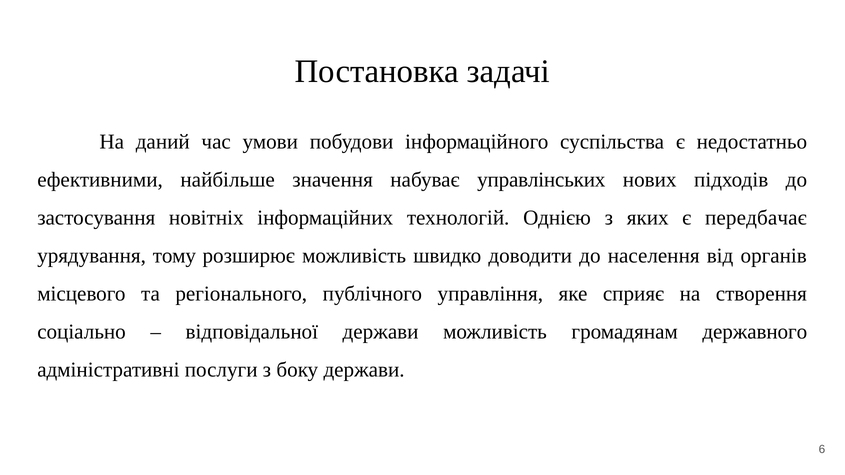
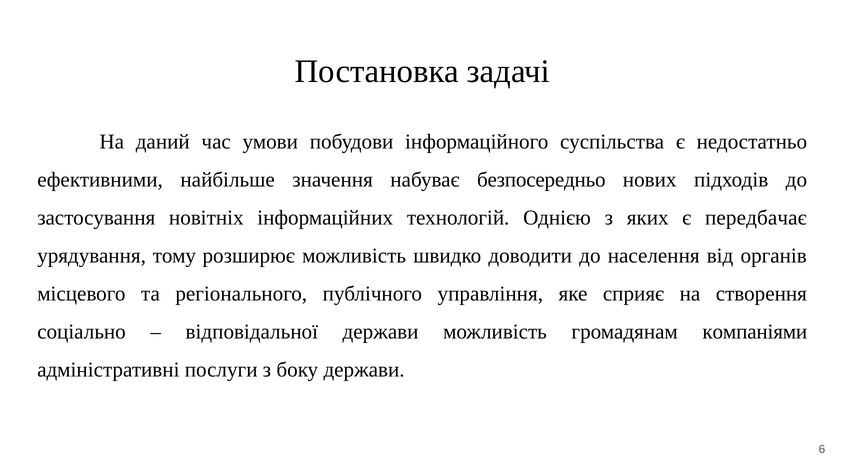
управлінських: управлінських -> безпосередньо
державного: державного -> компаніями
